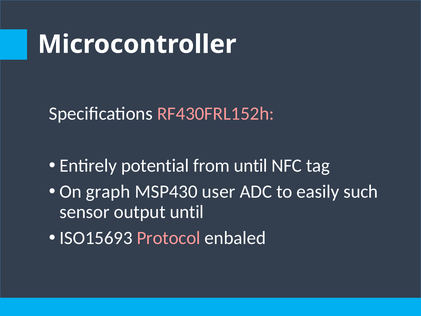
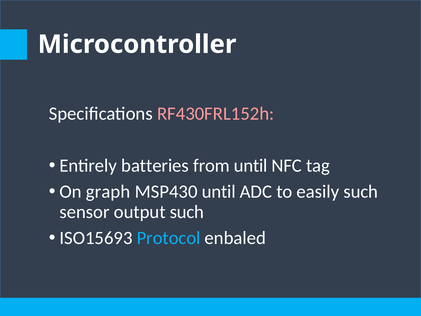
potential: potential -> batteries
MSP430 user: user -> until
output until: until -> such
Protocol colour: pink -> light blue
